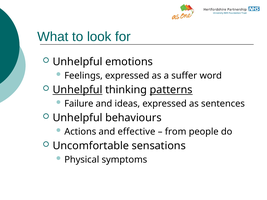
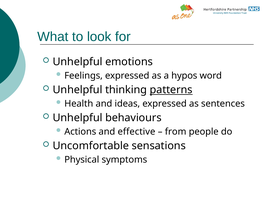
suffer: suffer -> hypos
Unhelpful at (78, 90) underline: present -> none
Failure: Failure -> Health
